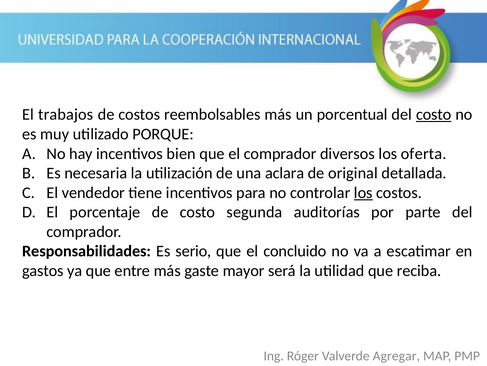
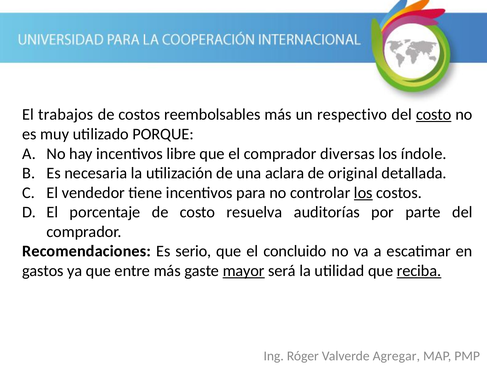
porcentual: porcentual -> respectivo
bien: bien -> libre
diversos: diversos -> diversas
oferta: oferta -> índole
segunda: segunda -> resuelva
Responsabilidades: Responsabilidades -> Recomendaciones
mayor underline: none -> present
reciba underline: none -> present
